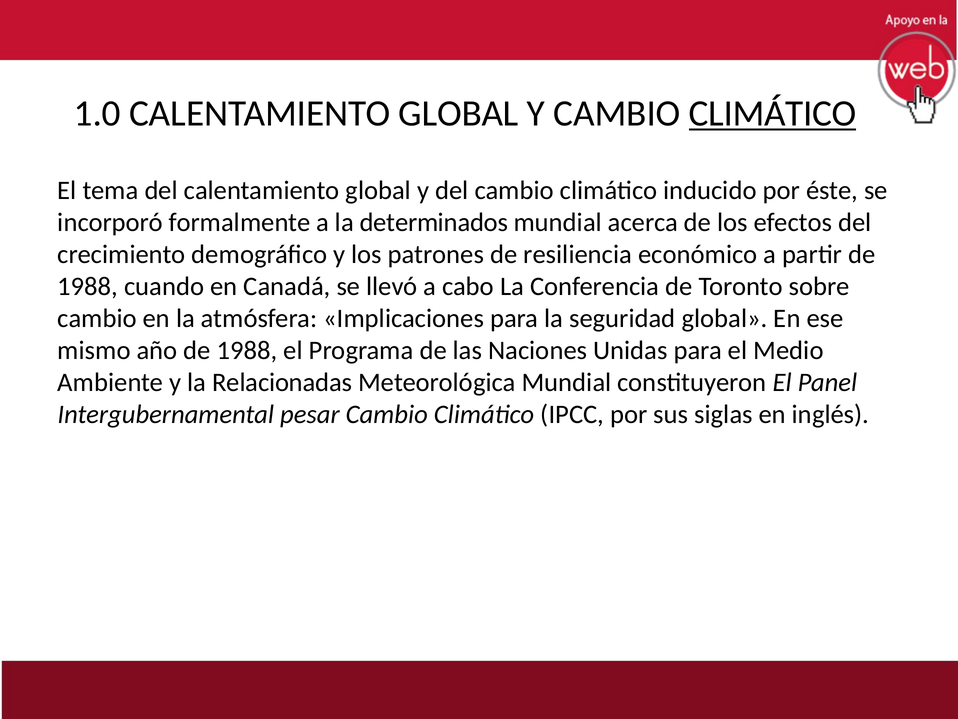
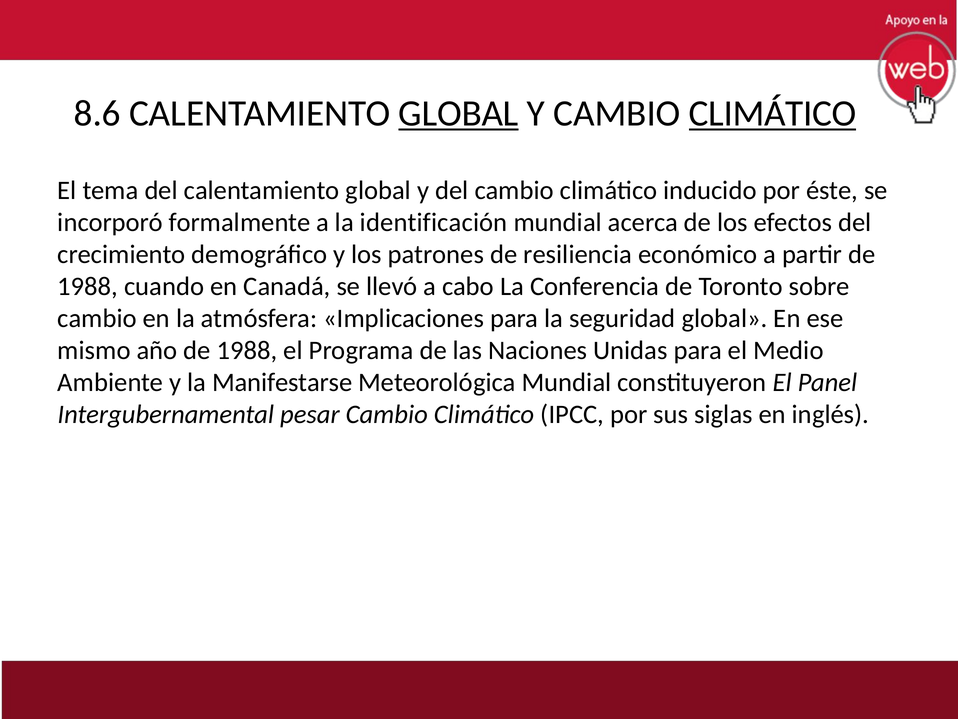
1.0: 1.0 -> 8.6
GLOBAL at (459, 113) underline: none -> present
determinados: determinados -> identificación
Relacionadas: Relacionadas -> Manifestarse
